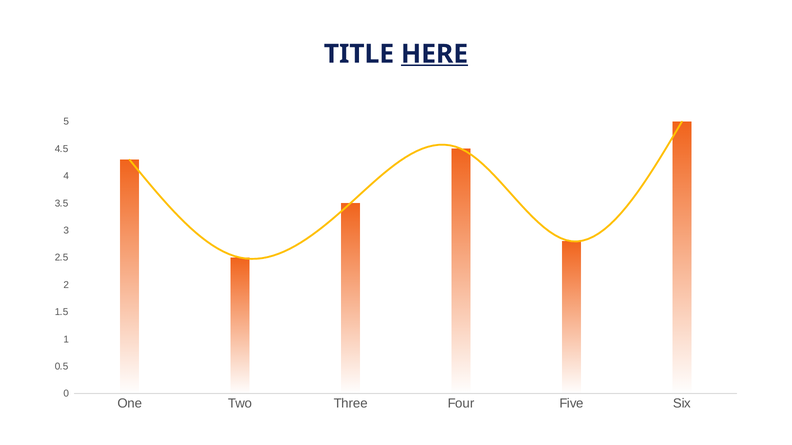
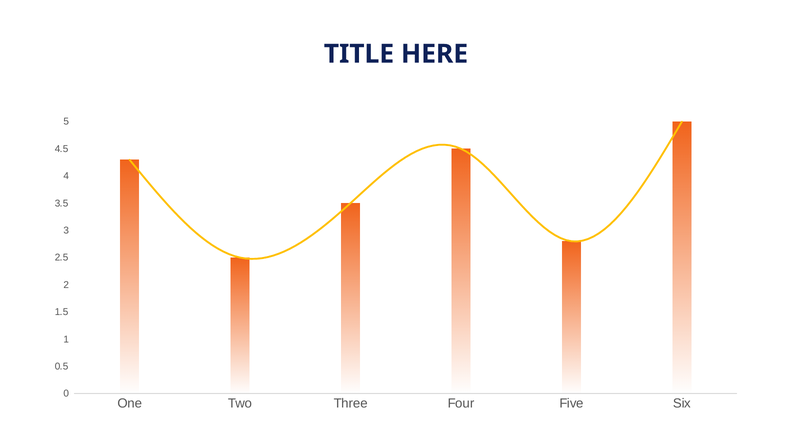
HERE underline: present -> none
